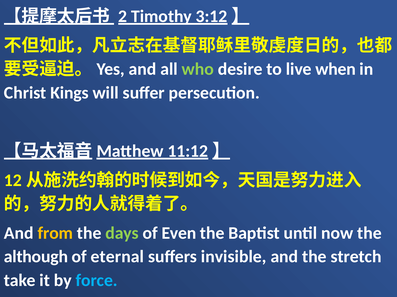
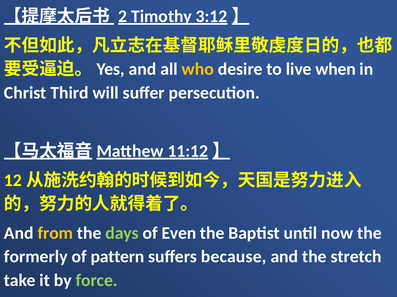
who colour: light green -> yellow
Kings: Kings -> Third
although: although -> formerly
eternal: eternal -> pattern
invisible: invisible -> because
force colour: light blue -> light green
